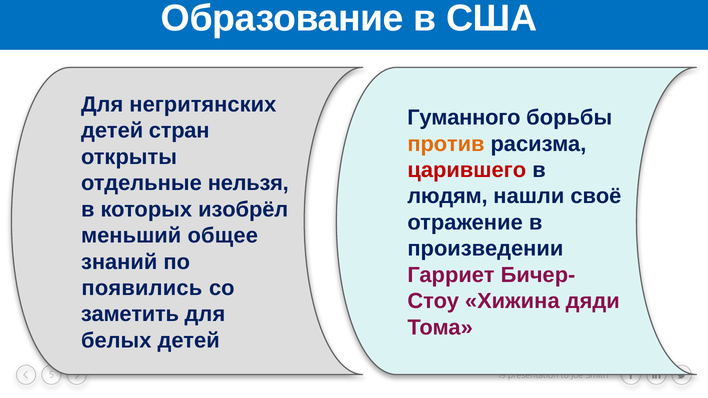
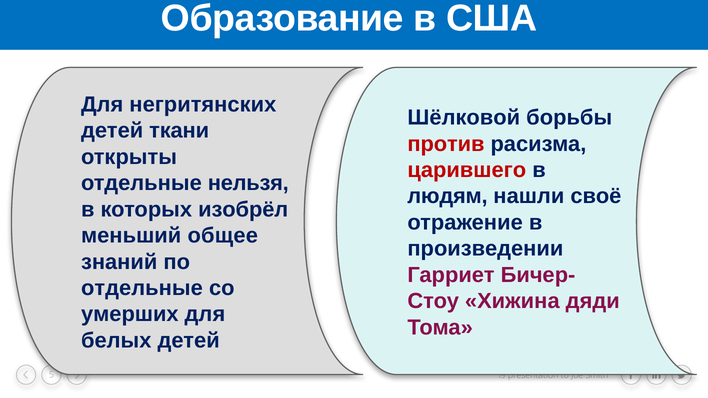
Гуманного: Гуманного -> Шёлковой
стран: стран -> ткани
против colour: orange -> red
появились at (142, 288): появились -> отдельные
заметить: заметить -> умерших
